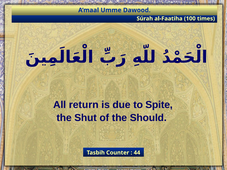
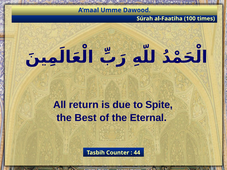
Shut: Shut -> Best
Should: Should -> Eternal
